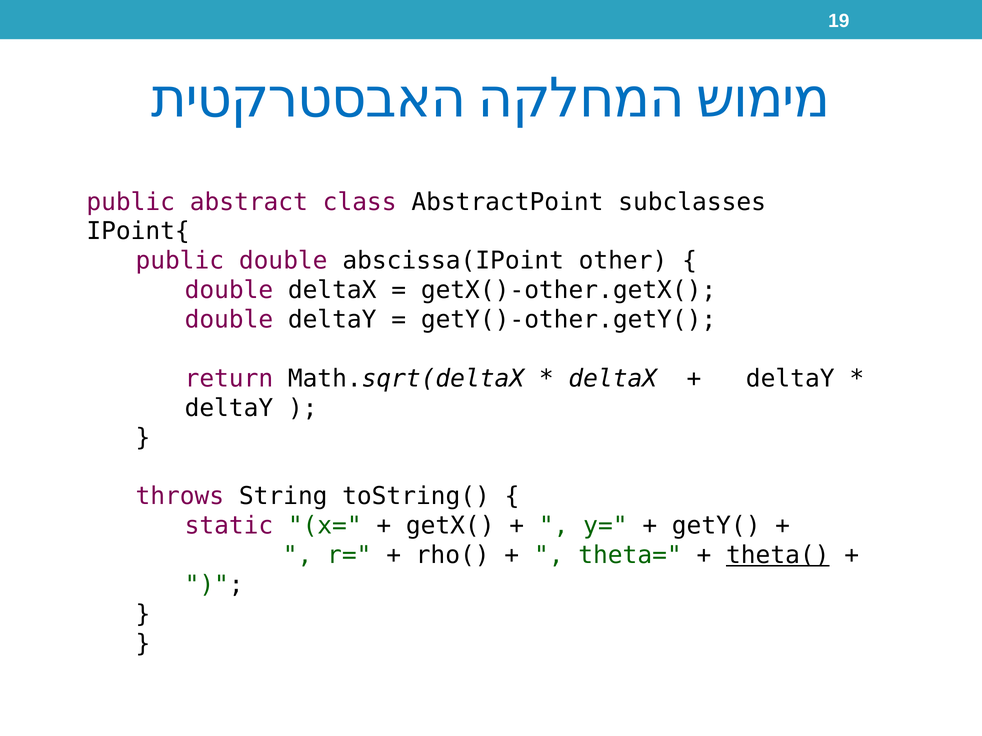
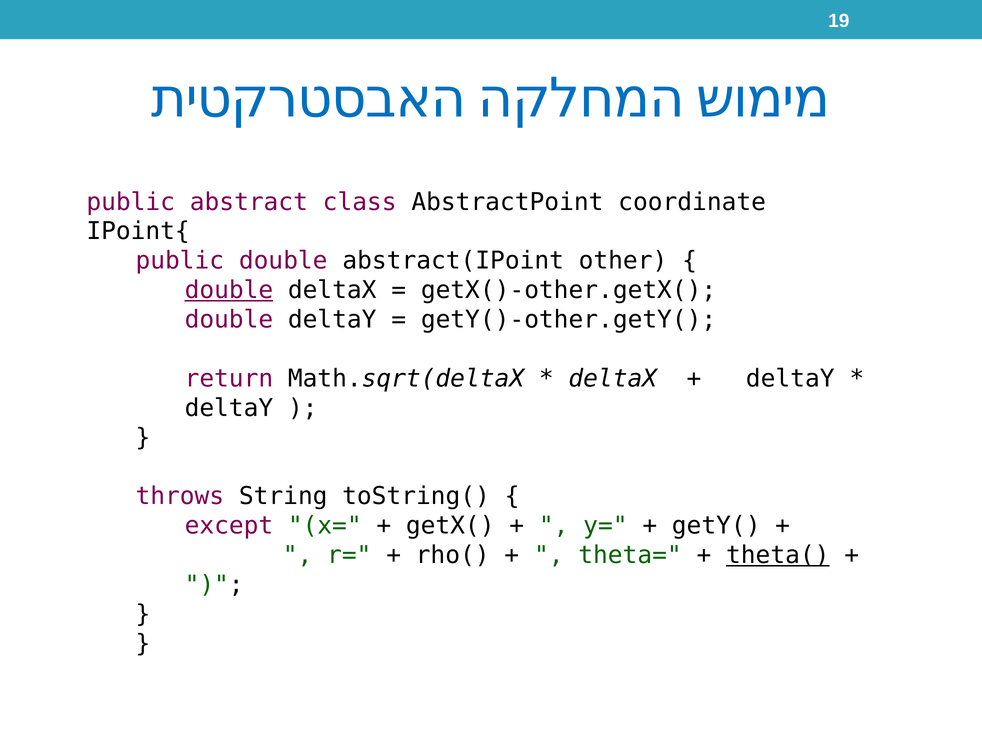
subclasses: subclasses -> coordinate
abscissa(IPoint: abscissa(IPoint -> abstract(IPoint
double at (229, 290) underline: none -> present
static: static -> except
